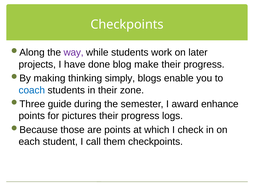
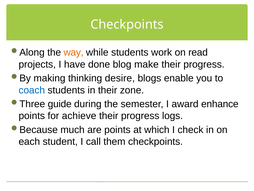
way colour: purple -> orange
later: later -> read
simply: simply -> desire
pictures: pictures -> achieve
those: those -> much
